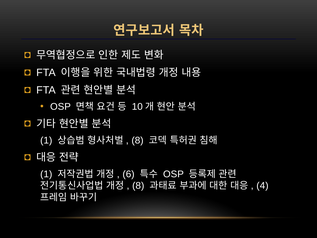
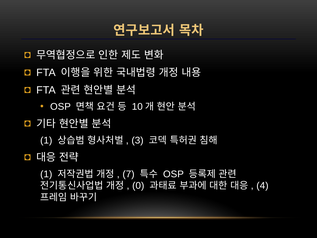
8 at (138, 140): 8 -> 3
6: 6 -> 7
8 at (138, 186): 8 -> 0
